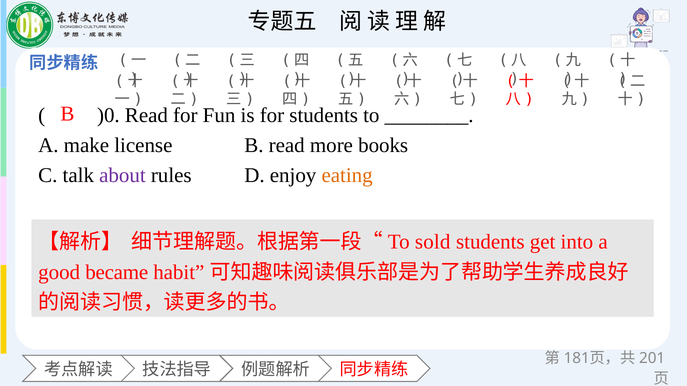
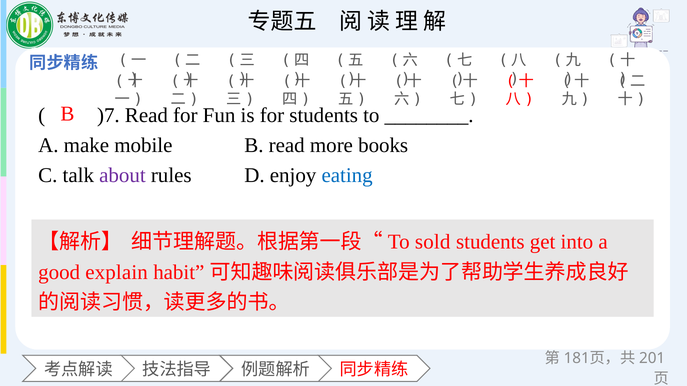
)0: )0 -> )7
license: license -> mobile
eating colour: orange -> blue
became: became -> explain
